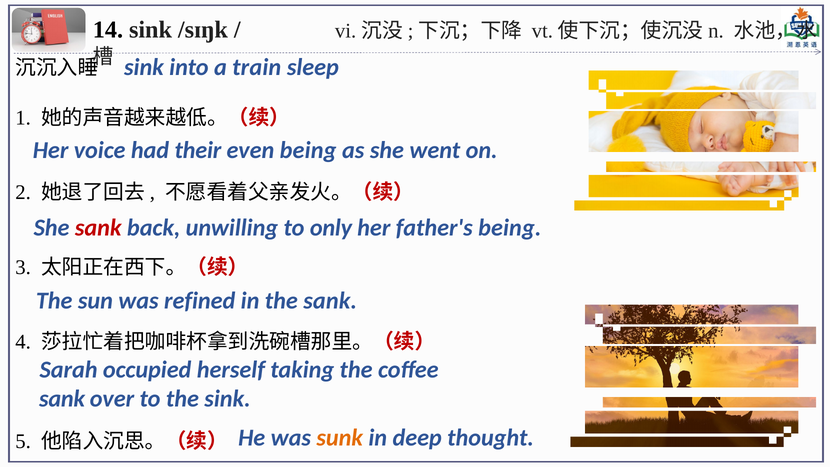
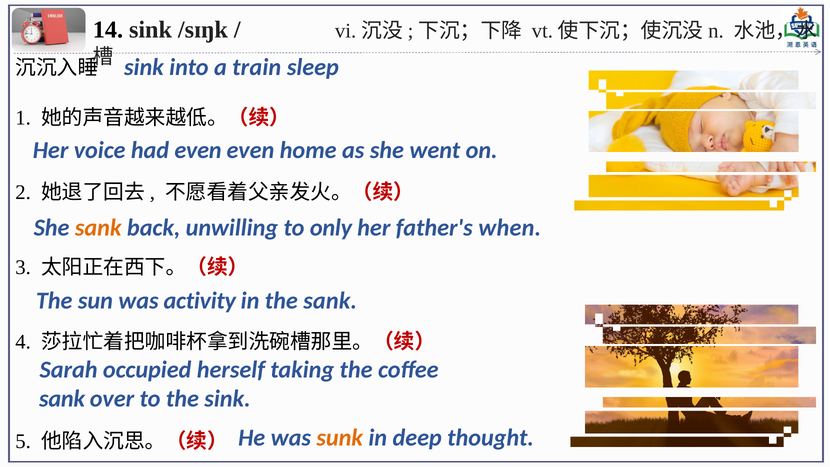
had their: their -> even
even being: being -> home
sank at (98, 228) colour: red -> orange
father's being: being -> when
refined: refined -> activity
